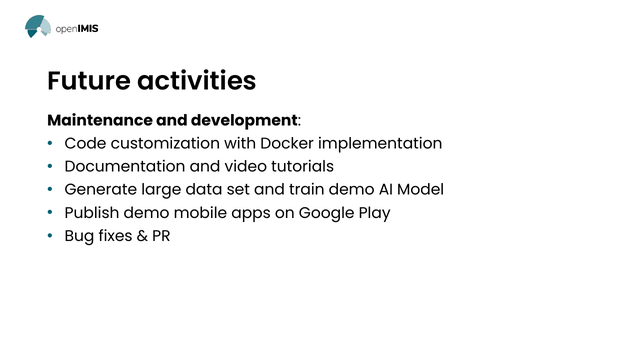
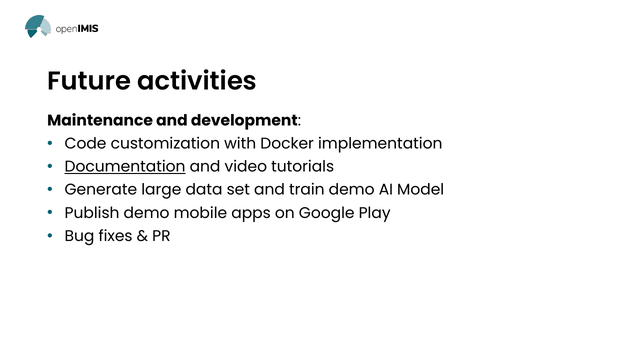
Documentation underline: none -> present
